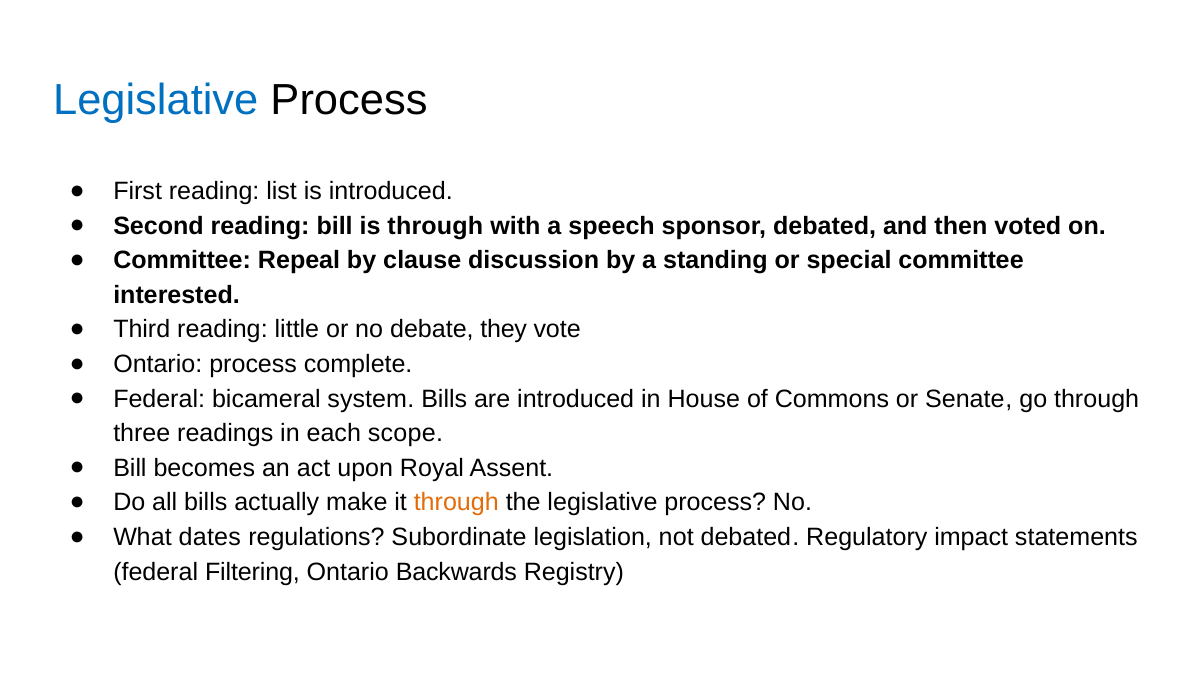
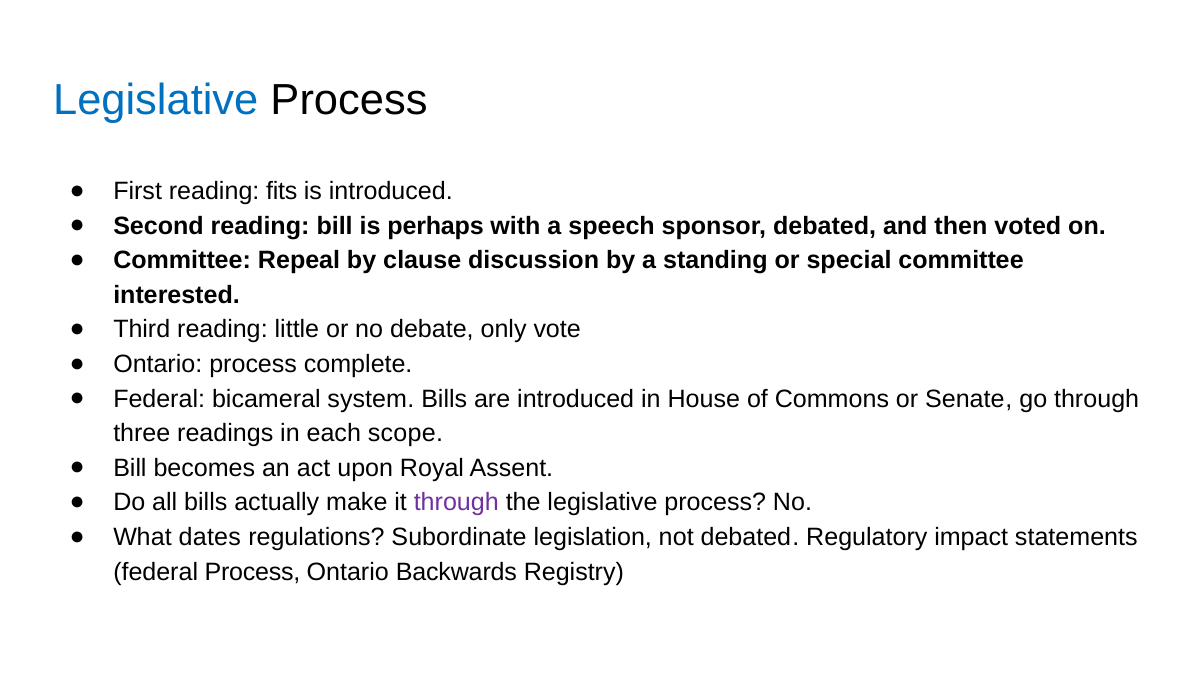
list: list -> fits
is through: through -> perhaps
they: they -> only
through at (456, 503) colour: orange -> purple
federal Filtering: Filtering -> Process
